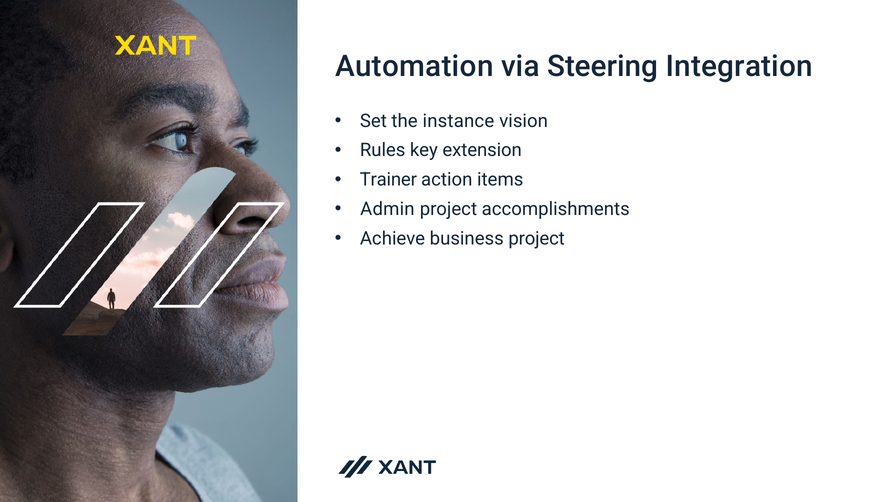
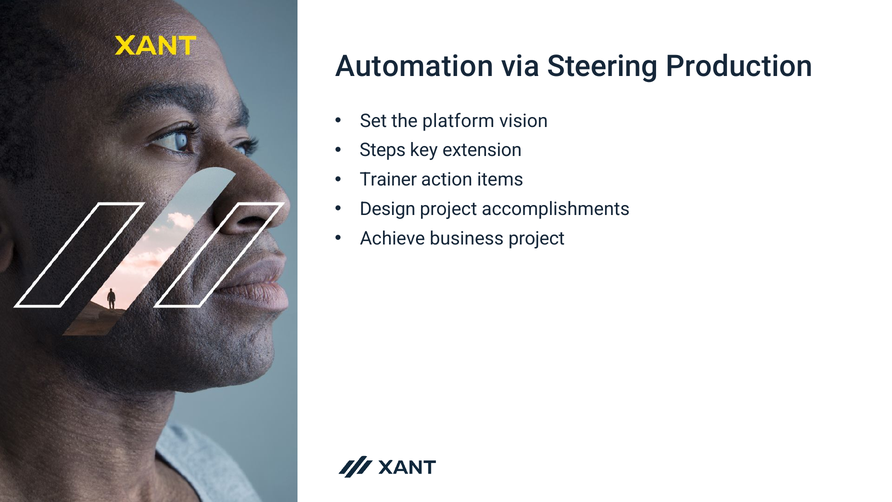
Integration: Integration -> Production
instance: instance -> platform
Rules: Rules -> Steps
Admin: Admin -> Design
